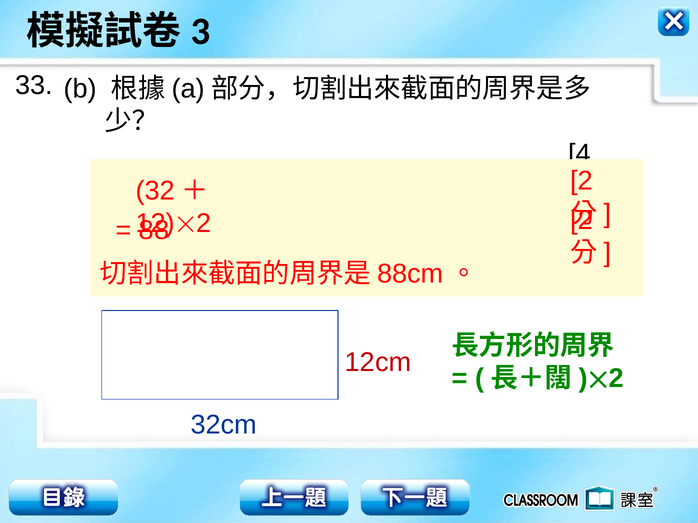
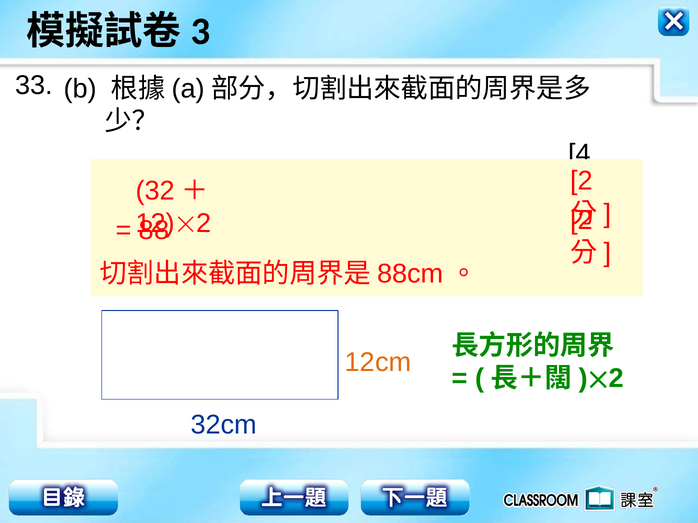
12cm colour: red -> orange
